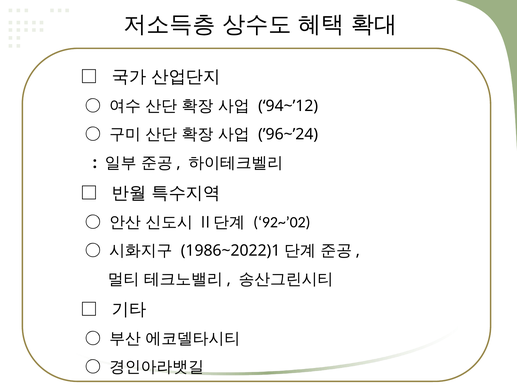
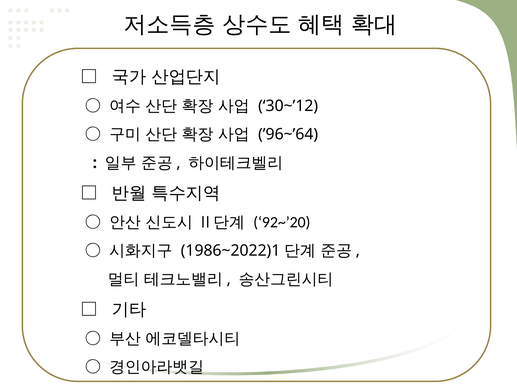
94~’12: 94~’12 -> 30~’12
’96~’24: ’96~’24 -> ’96~’64
92~’02: 92~’02 -> 92~’20
